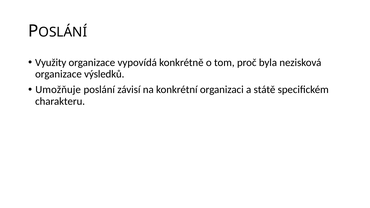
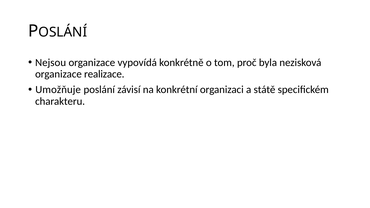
Využity: Využity -> Nejsou
výsledků: výsledků -> realizace
